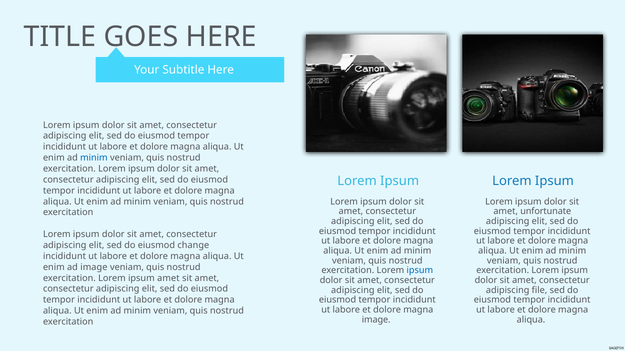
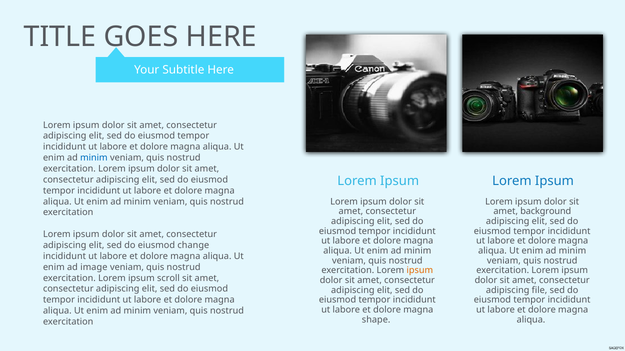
unfortunate: unfortunate -> background
ipsum at (420, 271) colour: blue -> orange
ipsum amet: amet -> scroll
image at (376, 320): image -> shape
